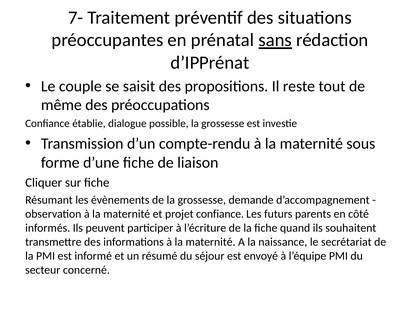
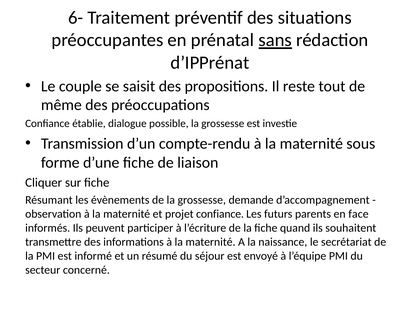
7-: 7- -> 6-
côté: côté -> face
